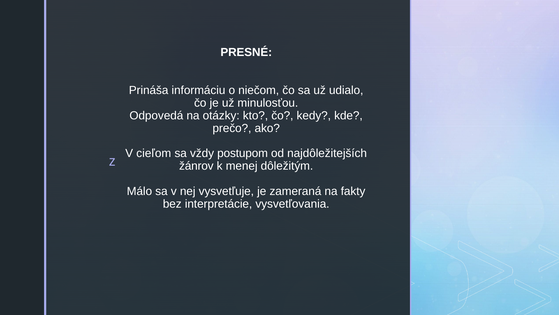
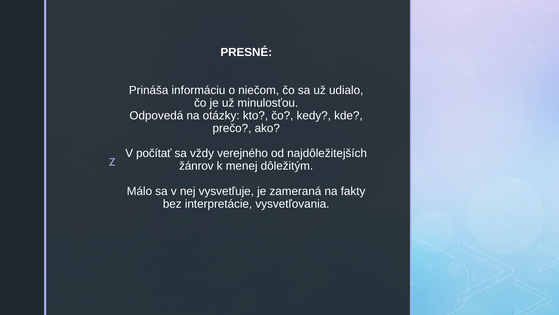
cieľom: cieľom -> počítať
postupom: postupom -> verejného
